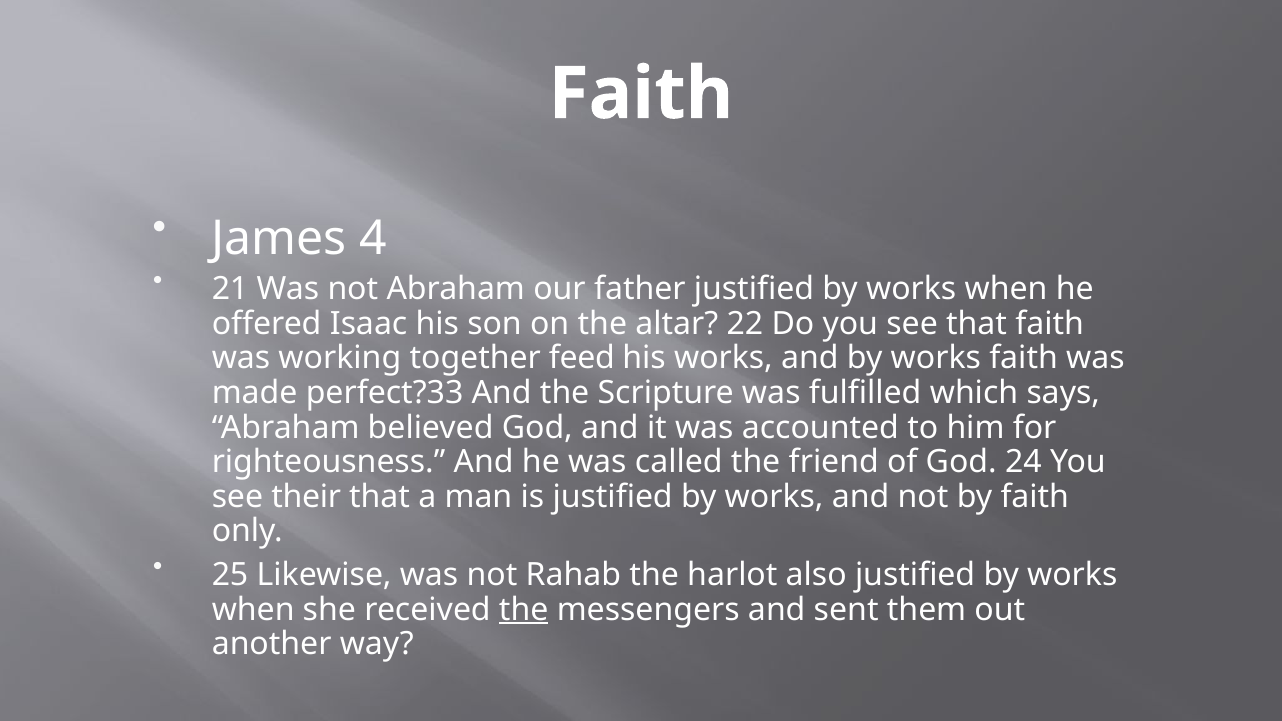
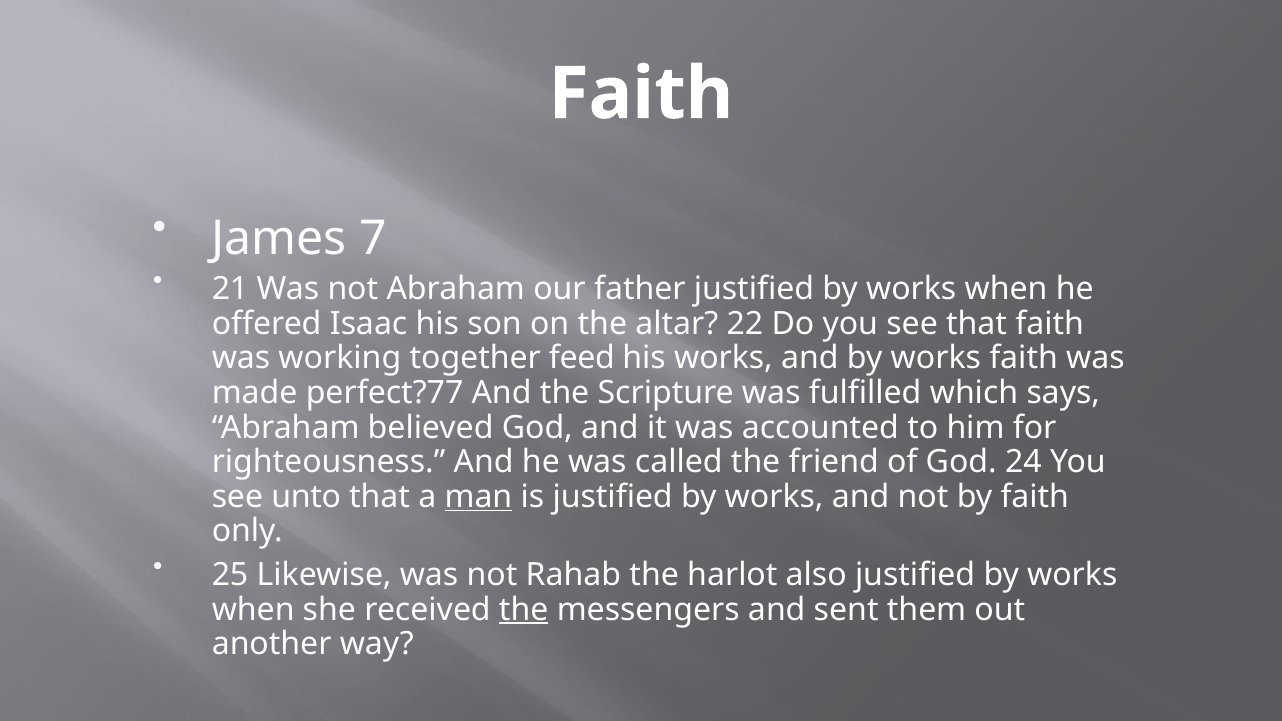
4: 4 -> 7
perfect?33: perfect?33 -> perfect?77
their: their -> unto
man underline: none -> present
